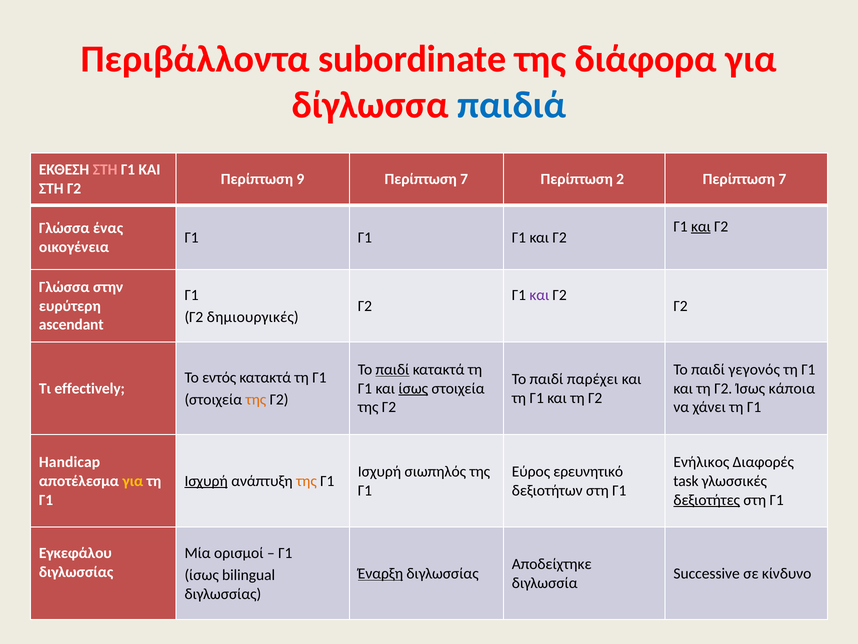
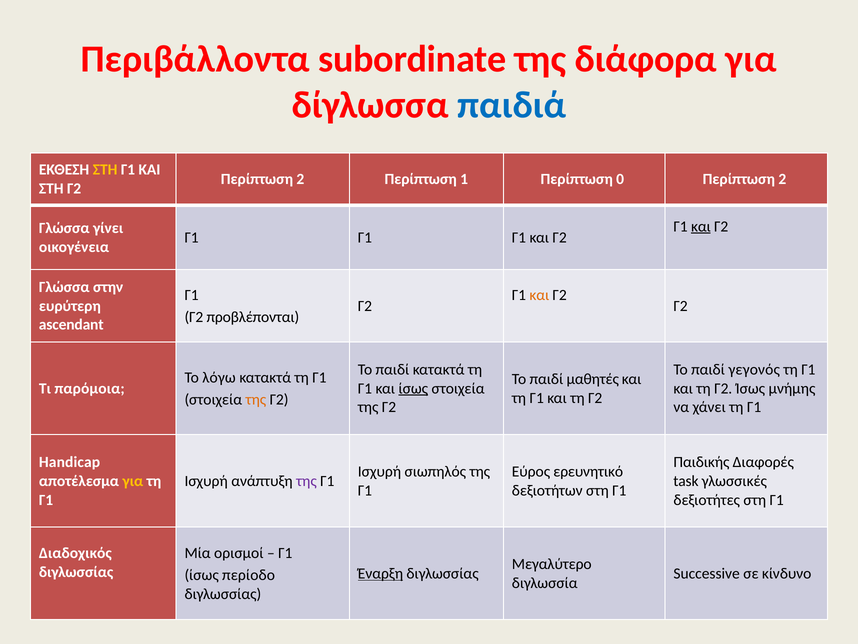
ΣΤΗ at (105, 170) colour: pink -> yellow
9 at (300, 179): 9 -> 2
7 at (464, 179): 7 -> 1
2: 2 -> 0
7 at (782, 179): 7 -> 2
ένας: ένας -> γίνει
και at (539, 295) colour: purple -> orange
δημιουργικές: δημιουργικές -> προβλέπονται
παιδί at (392, 369) underline: present -> none
εντός: εντός -> λόγω
παρέχει: παρέχει -> μαθητές
effectively: effectively -> παρόμοια
κάποια: κάποια -> μνήμης
Ενήλικος: Ενήλικος -> Παιδικής
Ισχυρή at (206, 481) underline: present -> none
της at (306, 481) colour: orange -> purple
δεξιοτήτες underline: present -> none
Εγκεφάλου: Εγκεφάλου -> Διαδοχικός
Αποδείχτηκε: Αποδείχτηκε -> Μεγαλύτερο
bilingual: bilingual -> περίοδο
